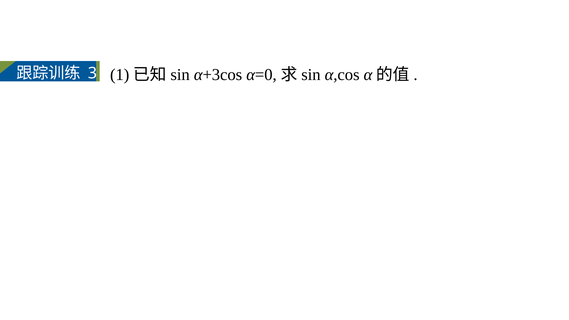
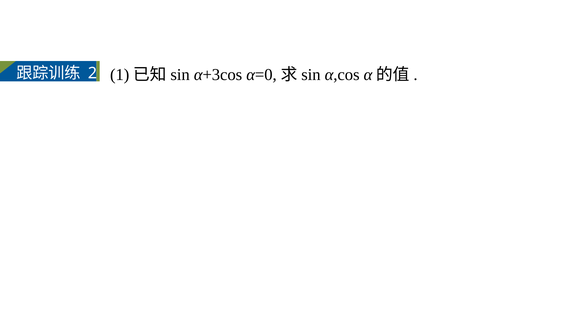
3: 3 -> 2
